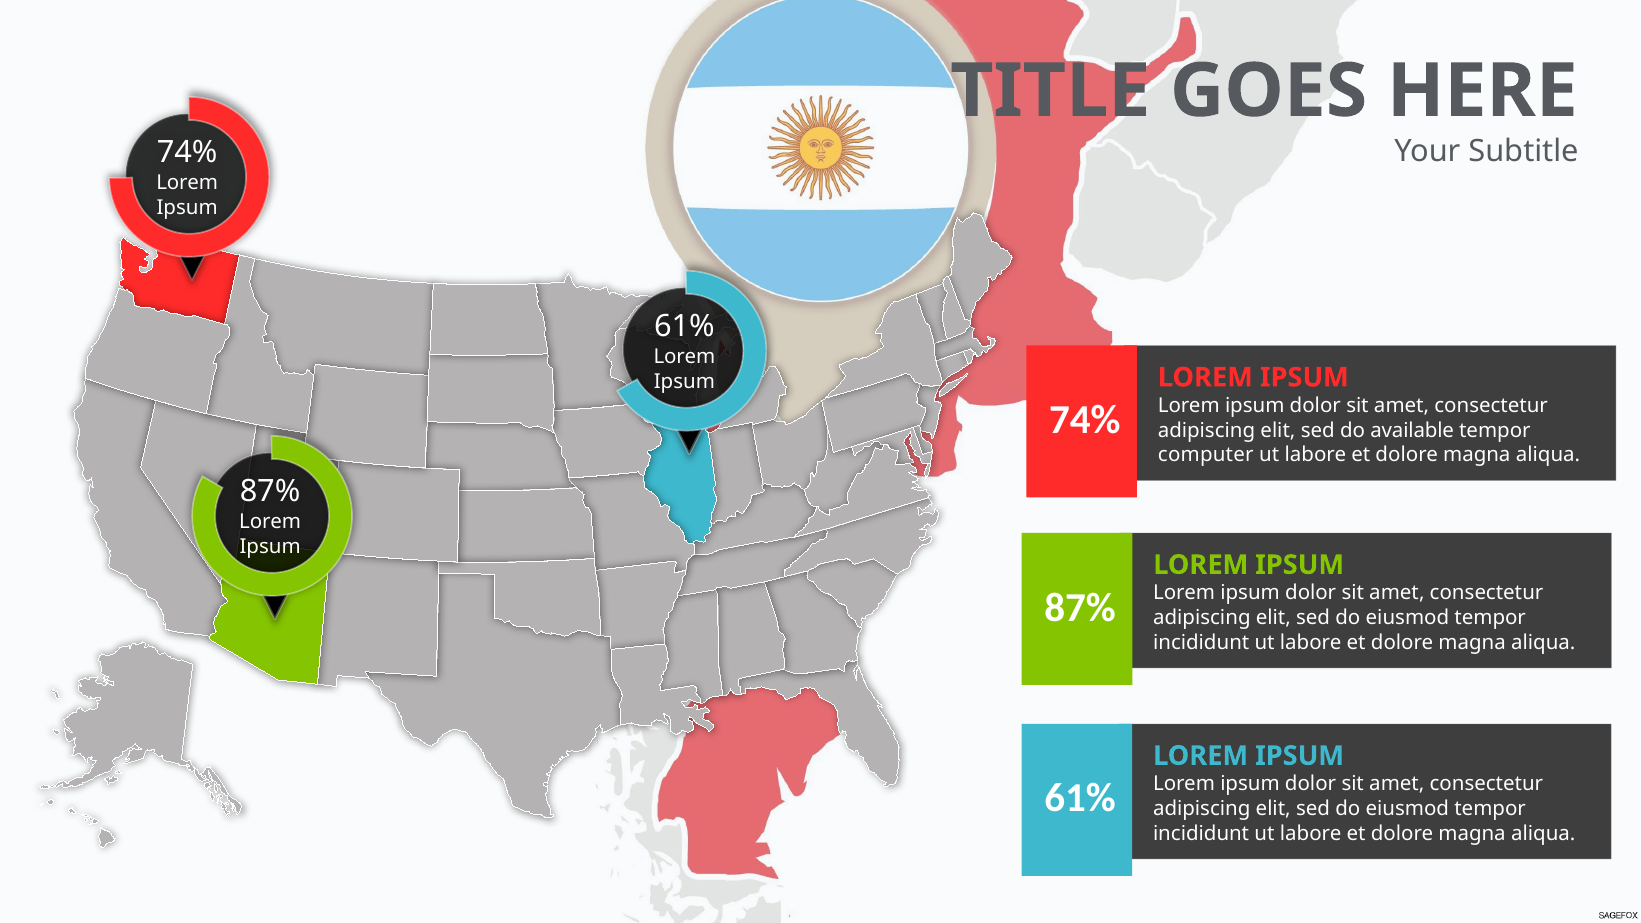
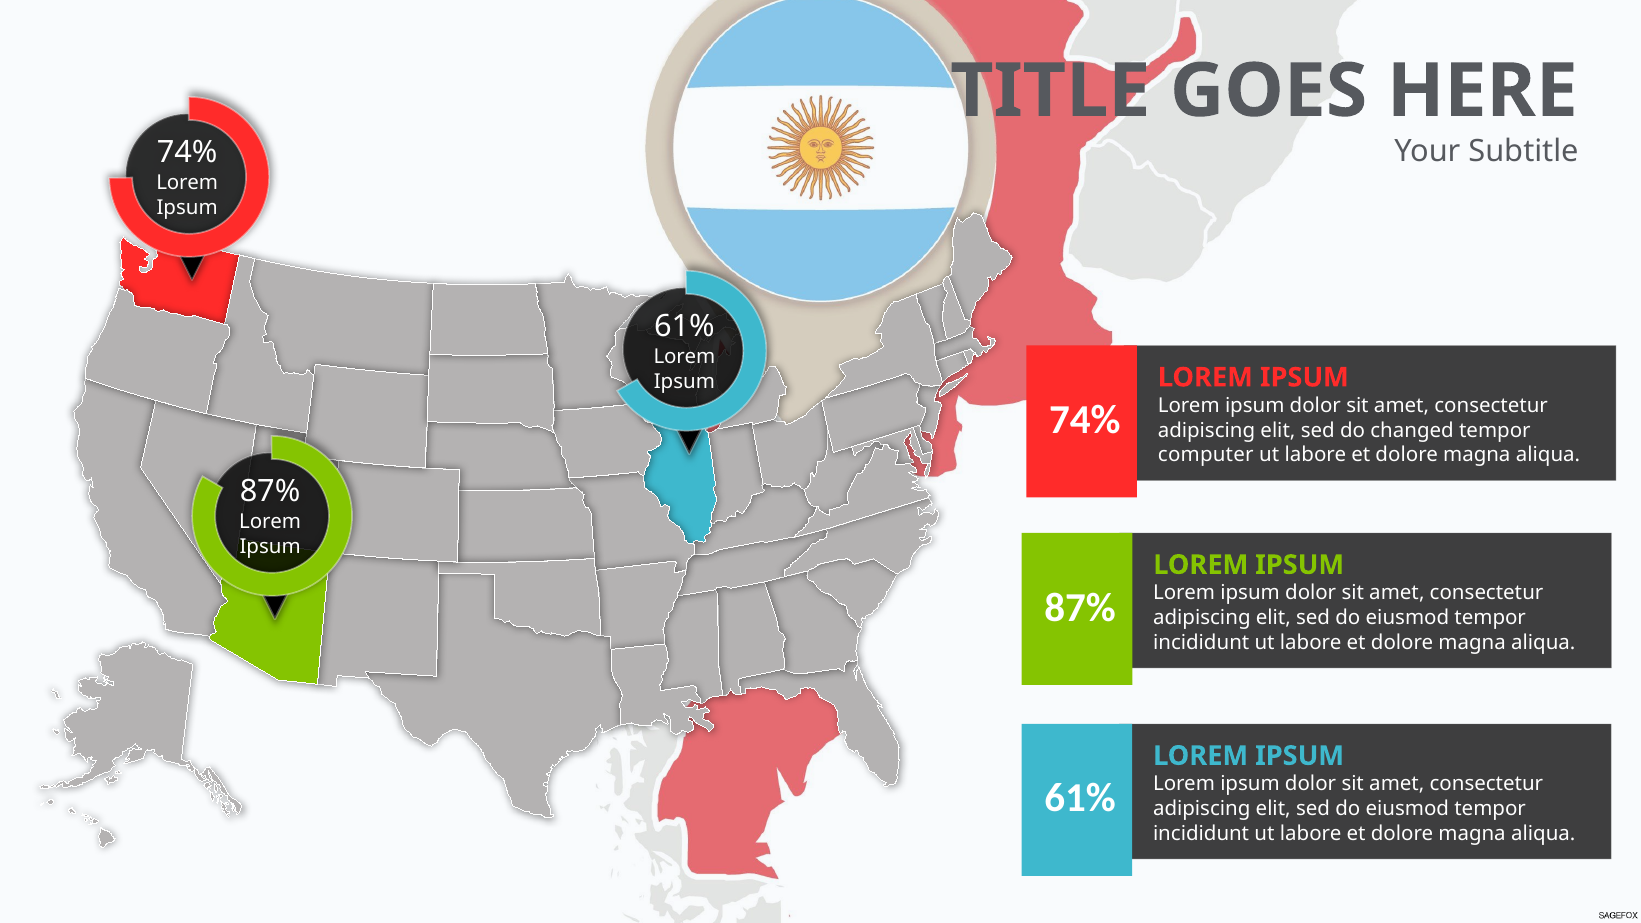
available: available -> changed
